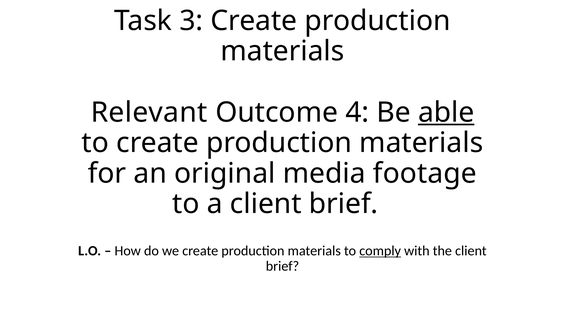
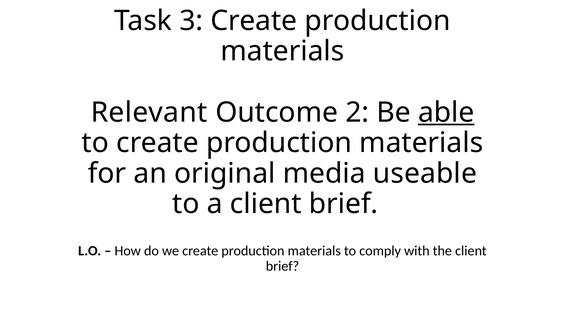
4: 4 -> 2
footage: footage -> useable
comply underline: present -> none
